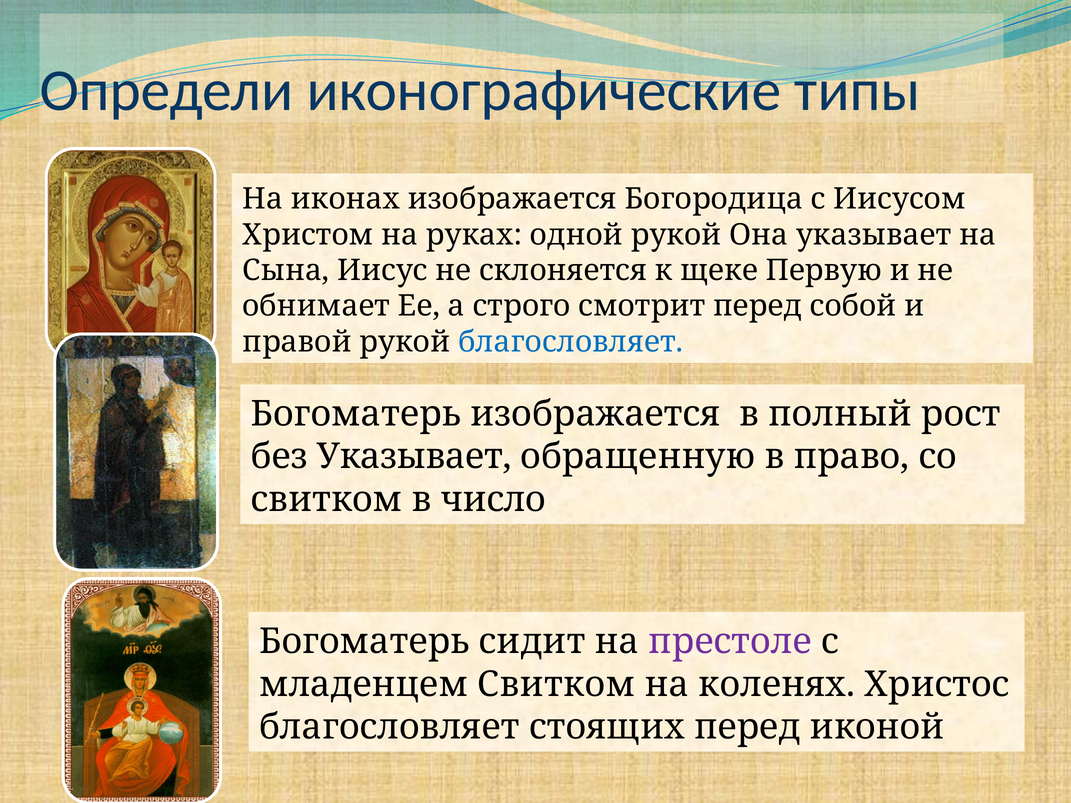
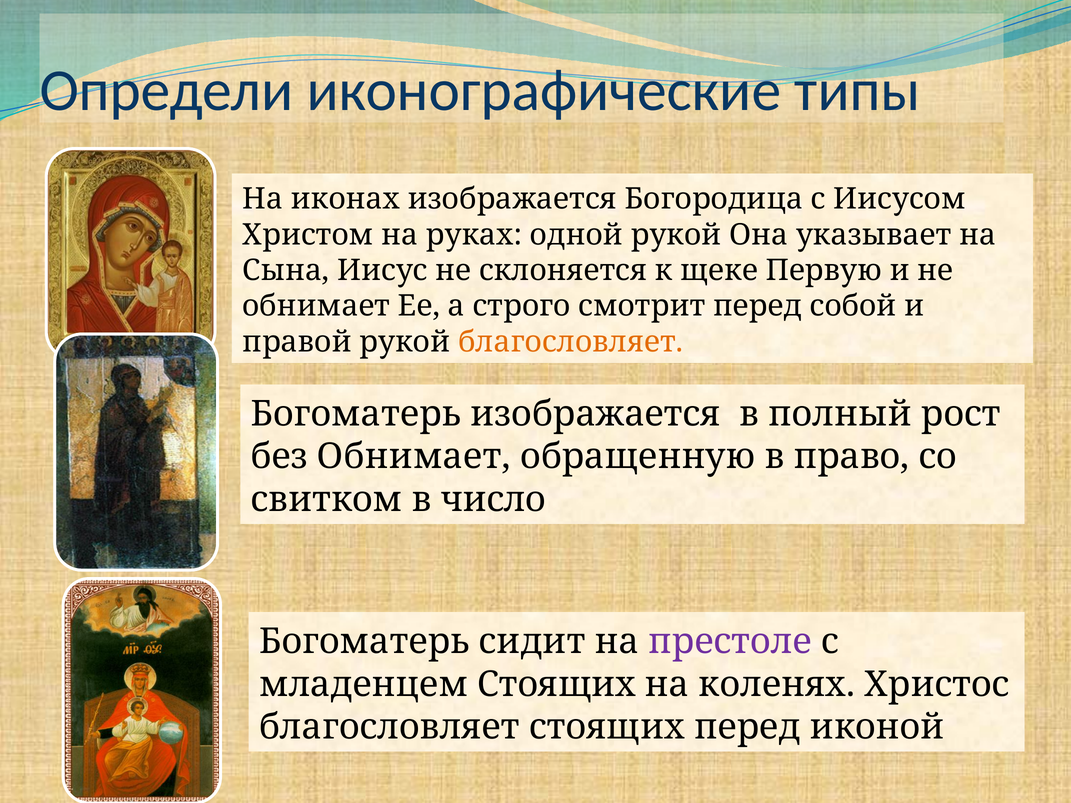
благословляет at (571, 342) colour: blue -> orange
без Указывает: Указывает -> Обнимает
младенцем Свитком: Свитком -> Стоящих
